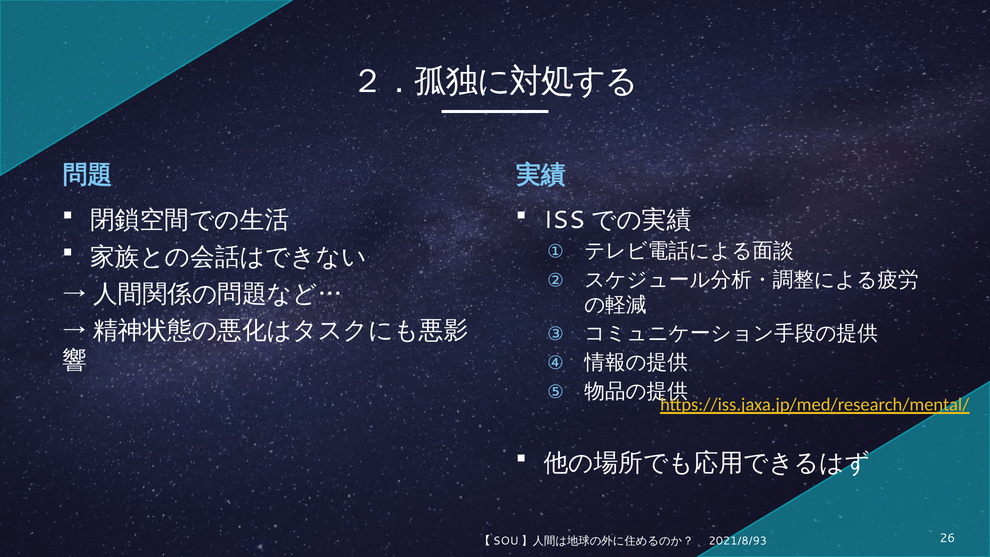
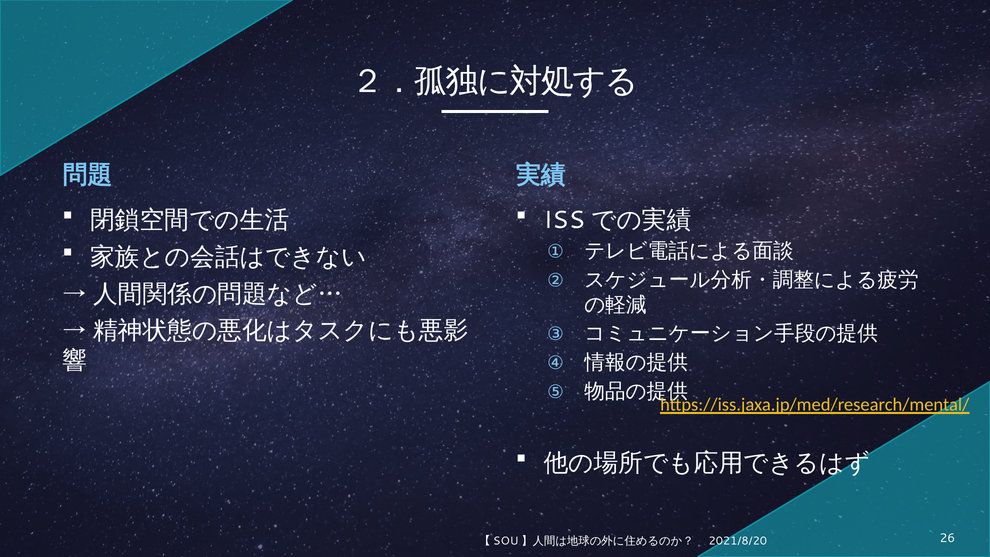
2021/8/93: 2021/8/93 -> 2021/8/20
